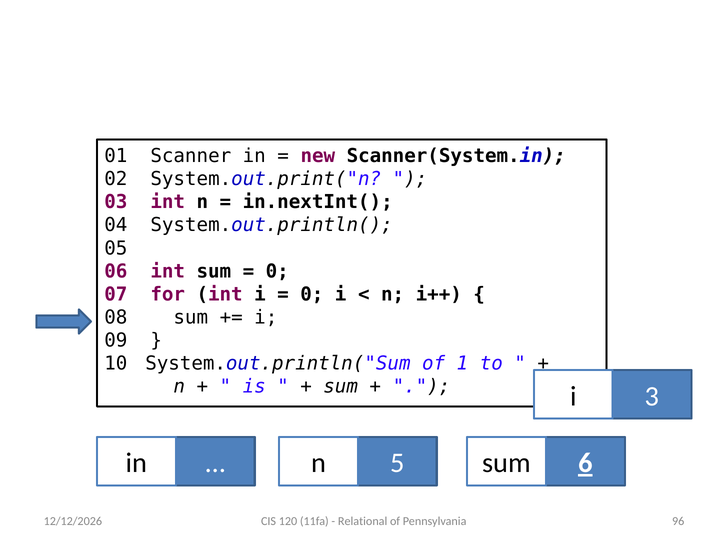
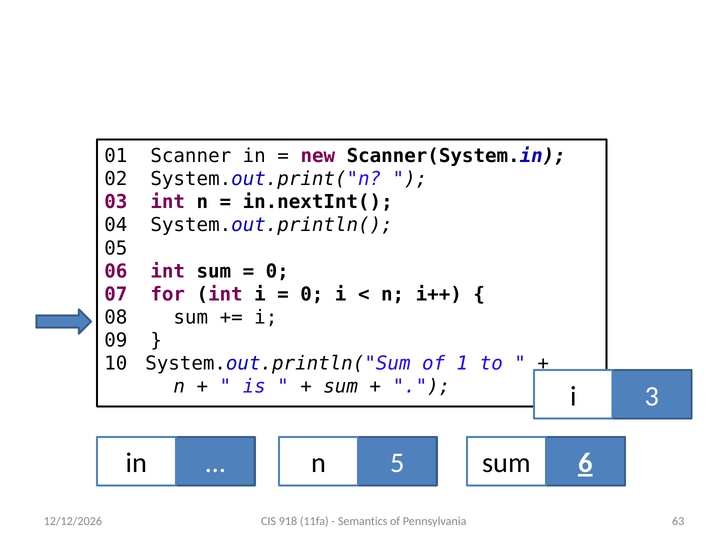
120: 120 -> 918
Relational: Relational -> Semantics
96: 96 -> 63
